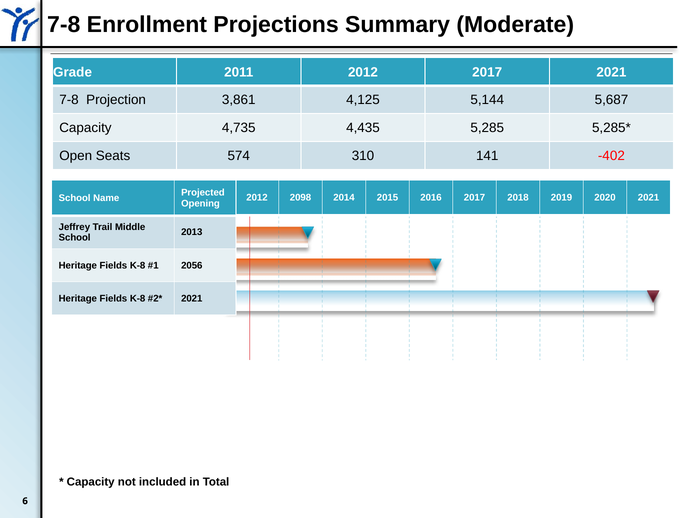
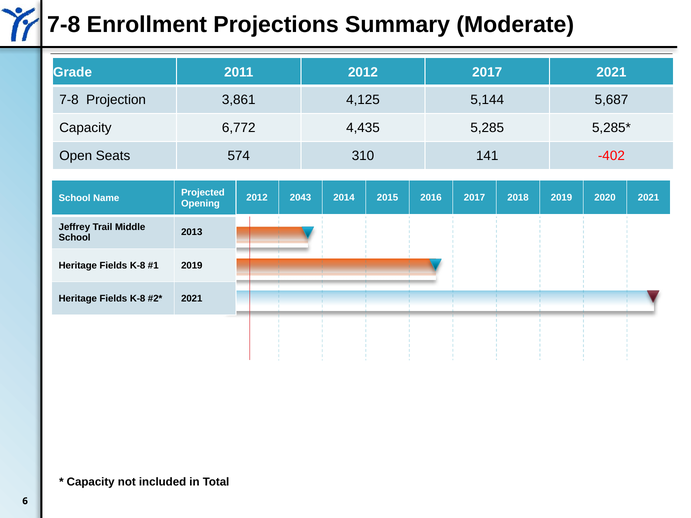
4,735: 4,735 -> 6,772
2098: 2098 -> 2043
2056 at (192, 266): 2056 -> 2019
